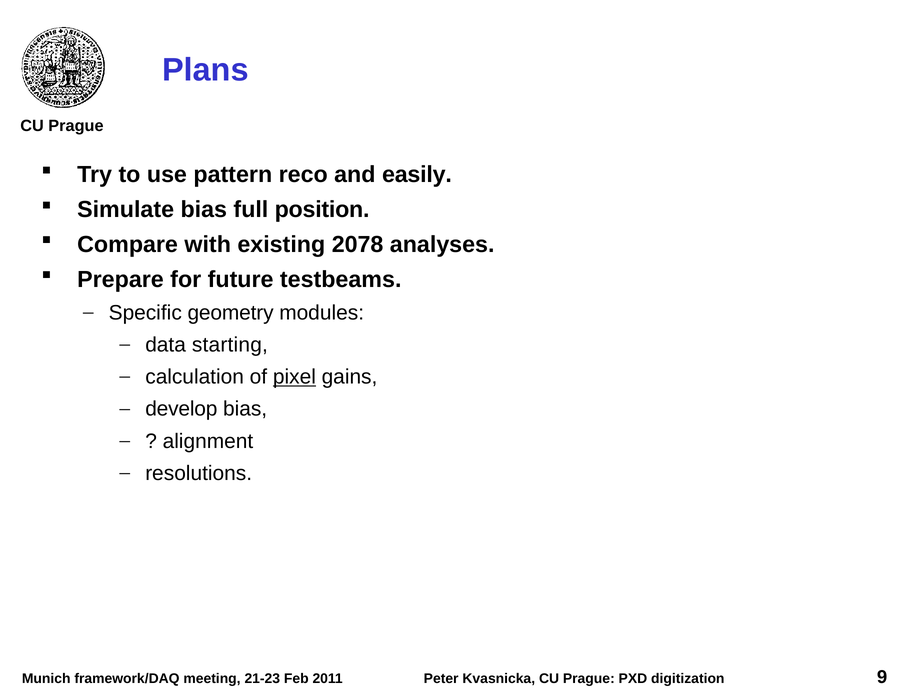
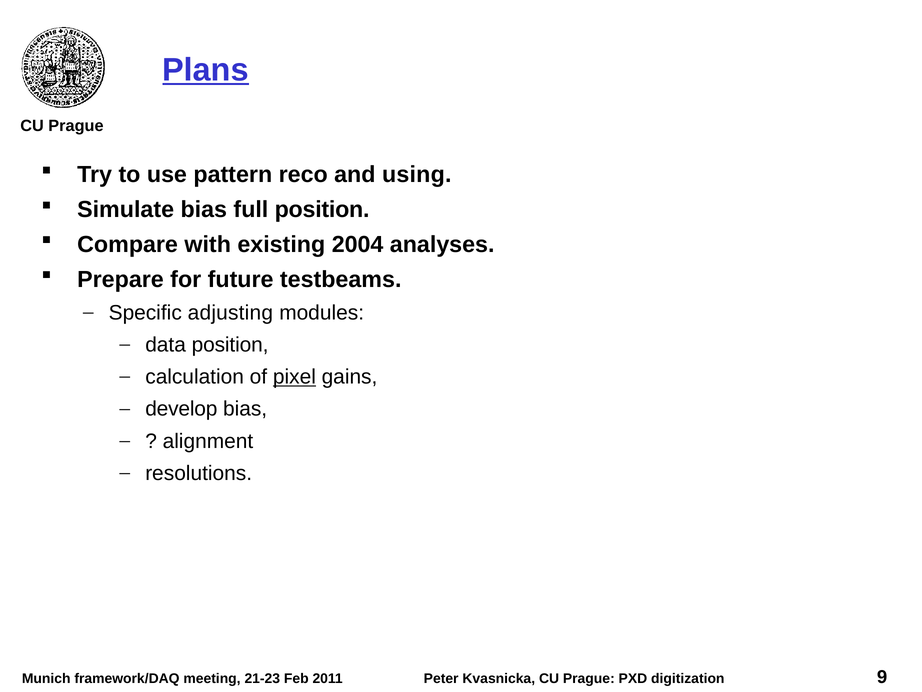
Plans underline: none -> present
easily: easily -> using
2078: 2078 -> 2004
geometry: geometry -> adjusting
data starting: starting -> position
